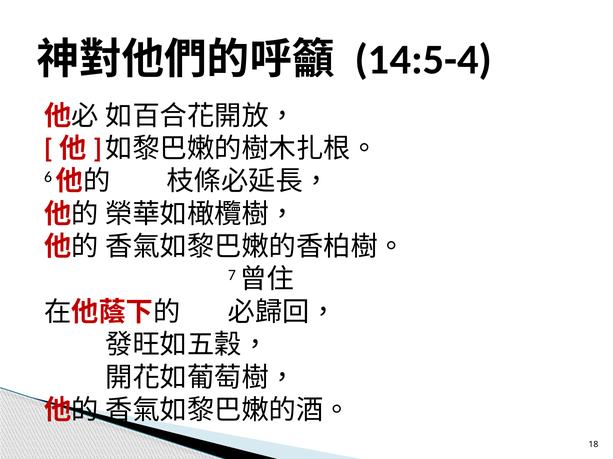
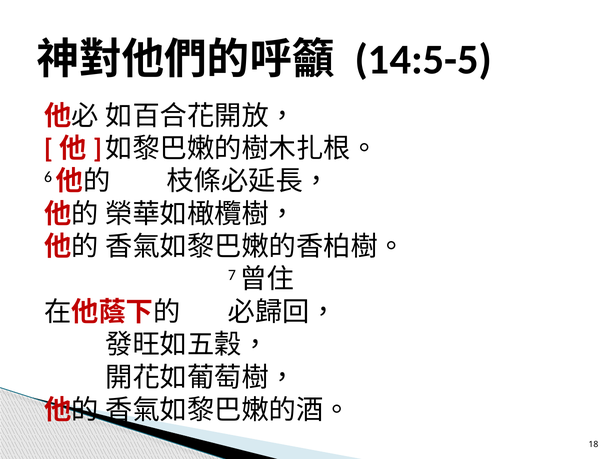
14:5-4: 14:5-4 -> 14:5-5
